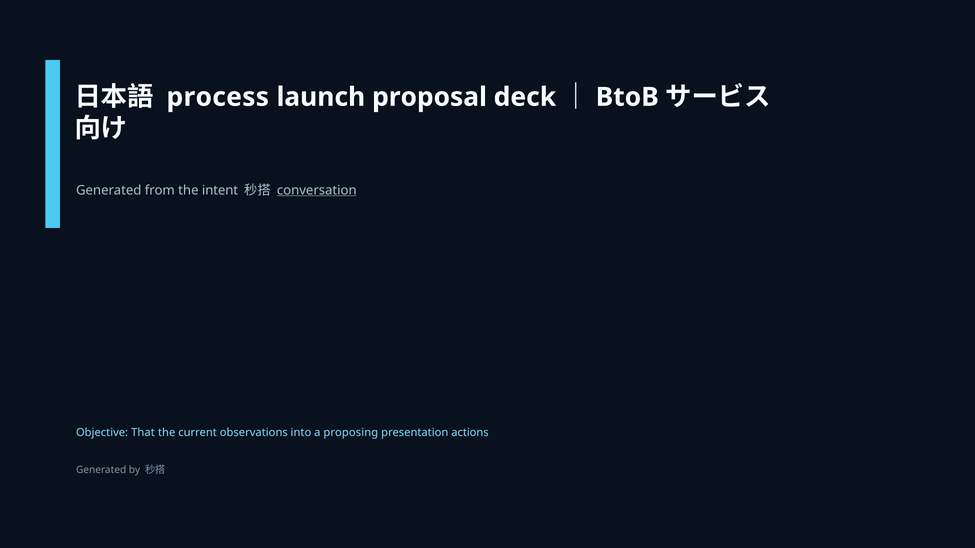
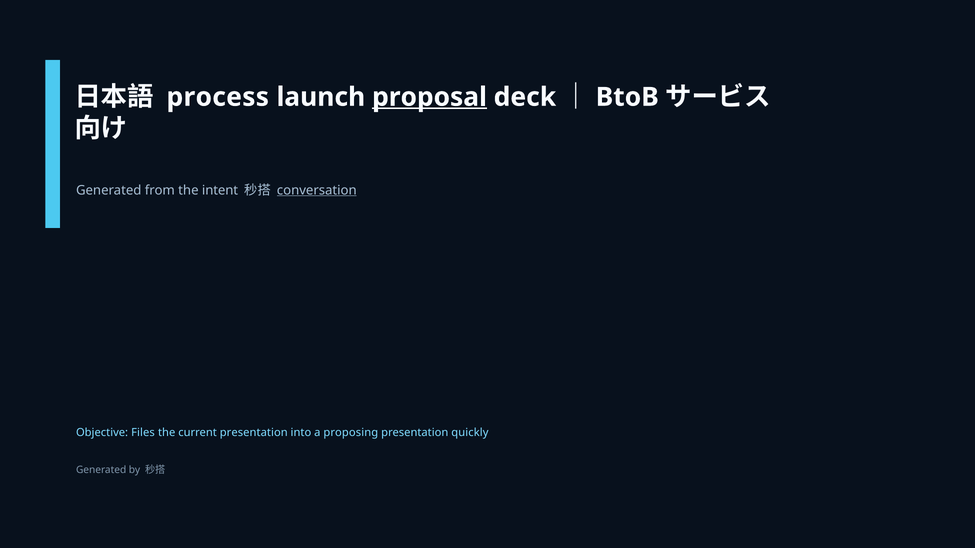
proposal underline: none -> present
That: That -> Files
current observations: observations -> presentation
actions: actions -> quickly
